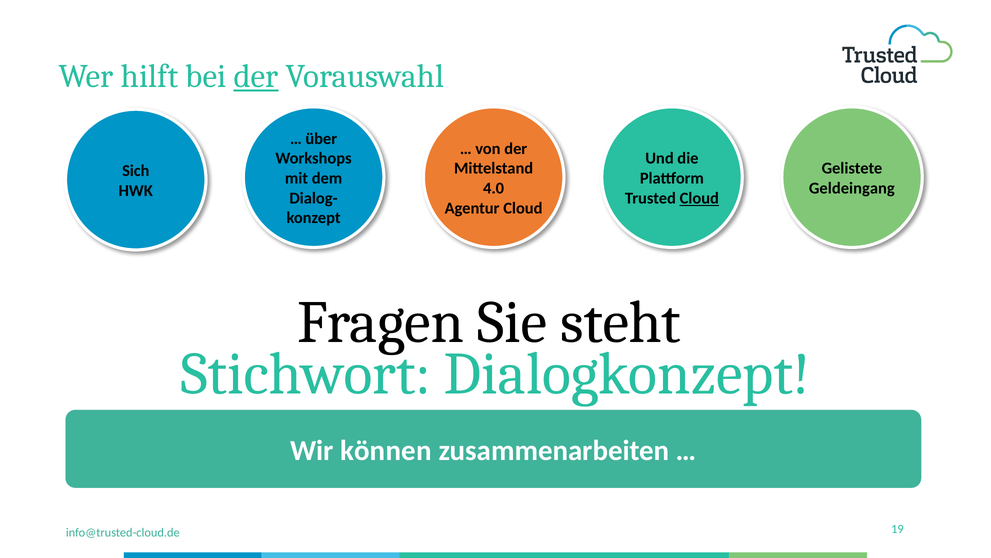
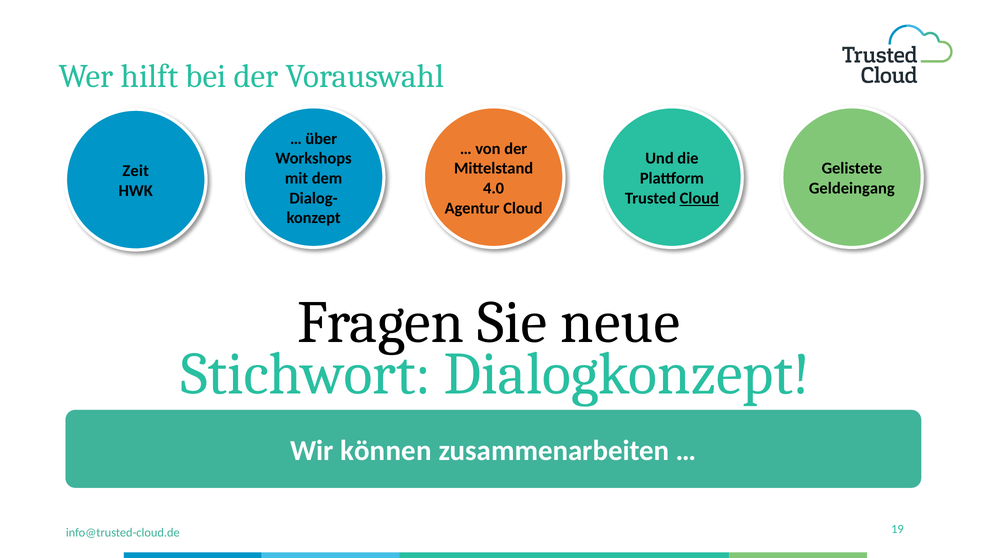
der at (256, 76) underline: present -> none
Sich: Sich -> Zeit
steht: steht -> neue
